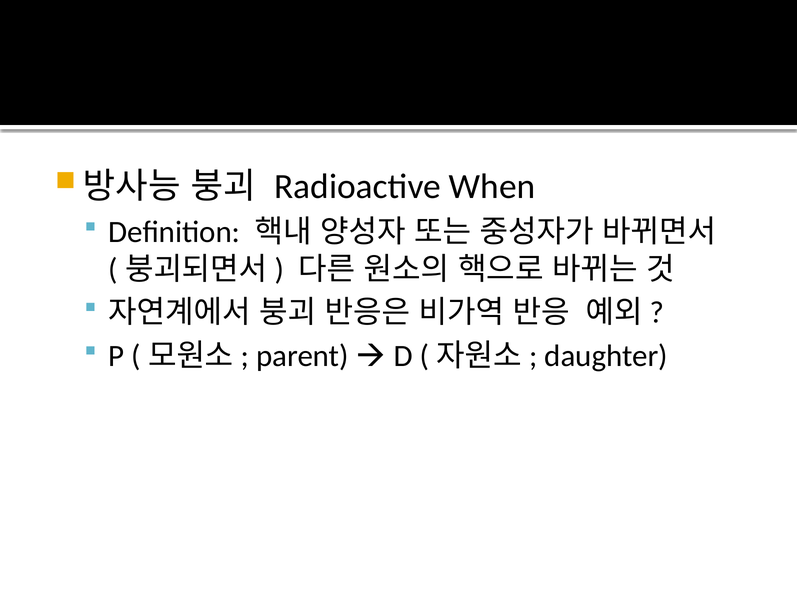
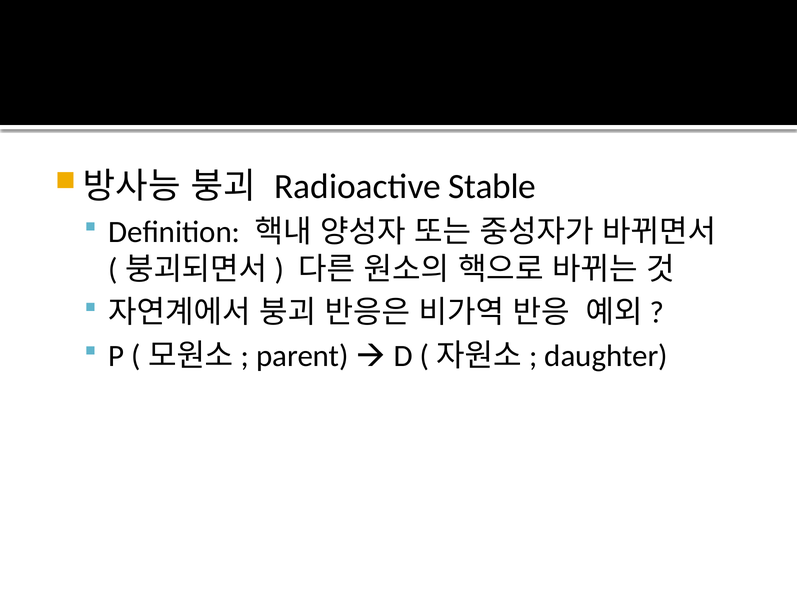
When: When -> Stable
